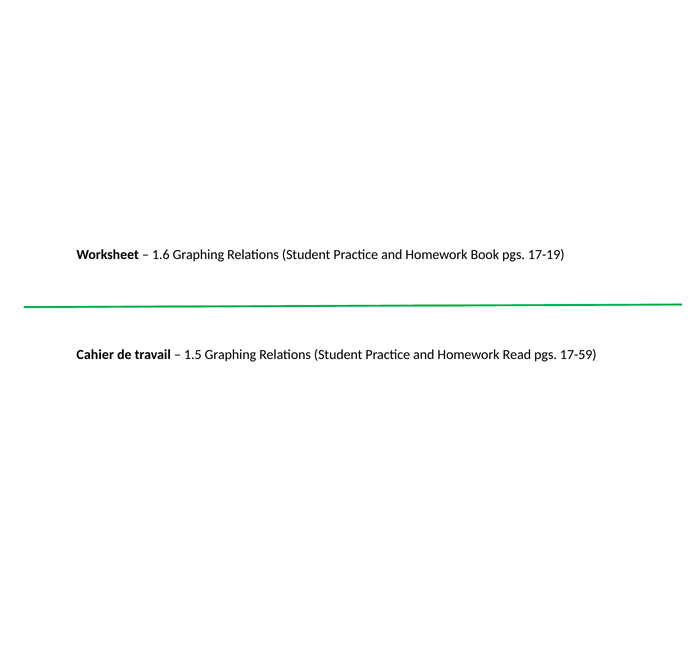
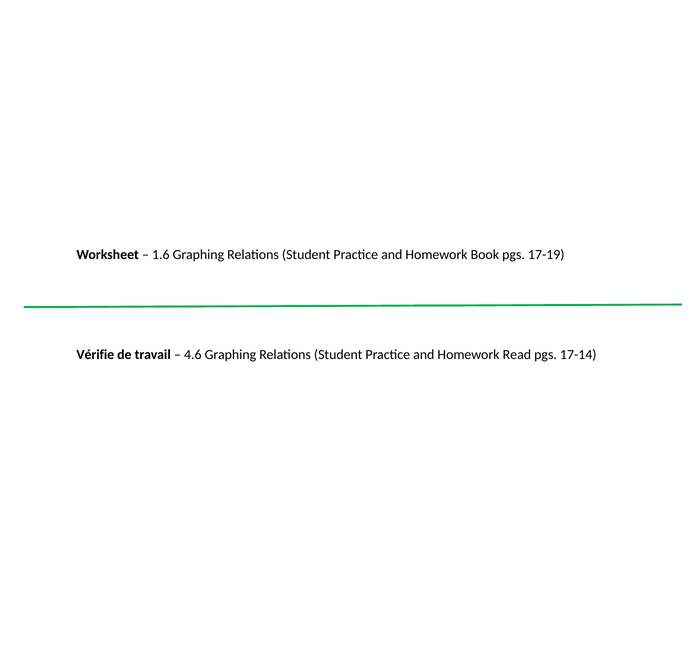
Cahier: Cahier -> Vérifie
1.5: 1.5 -> 4.6
17-59: 17-59 -> 17-14
